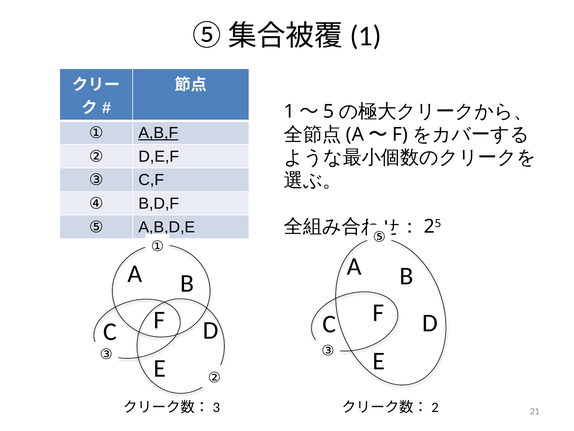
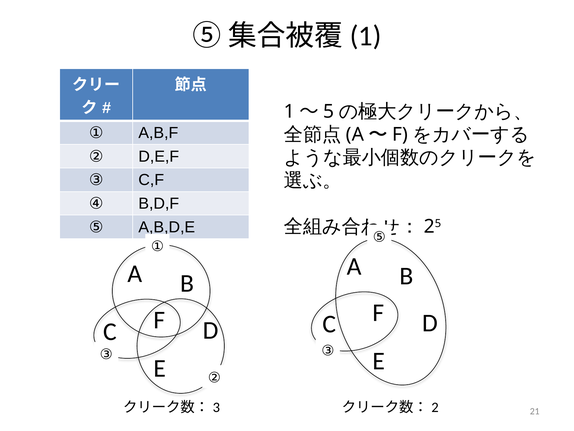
A,B,F underline: present -> none
